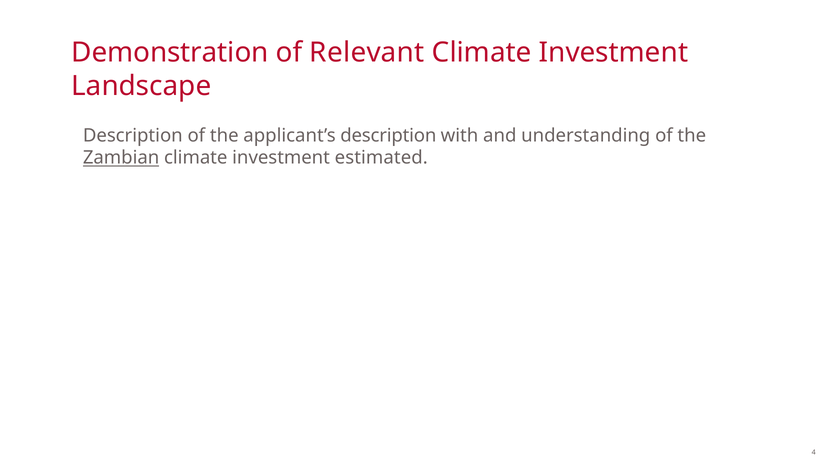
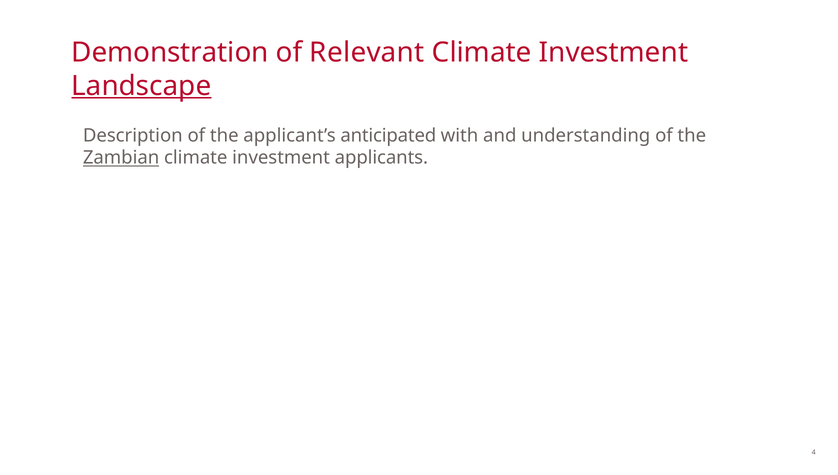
Landscape underline: none -> present
applicant’s description: description -> anticipated
estimated: estimated -> applicants
